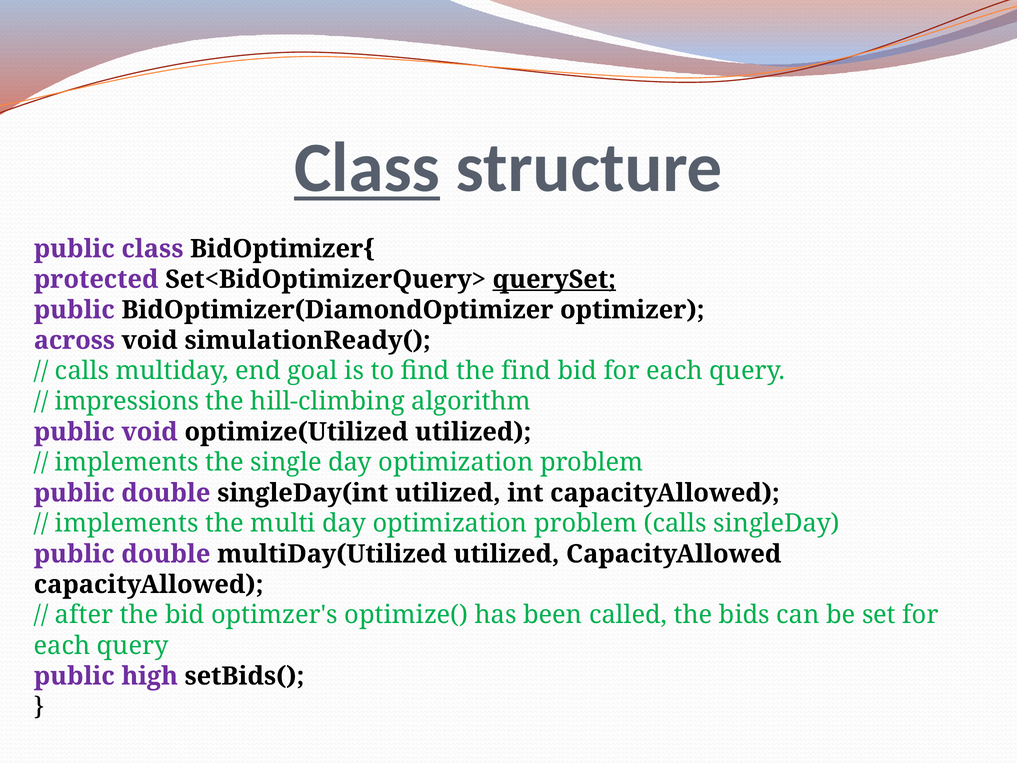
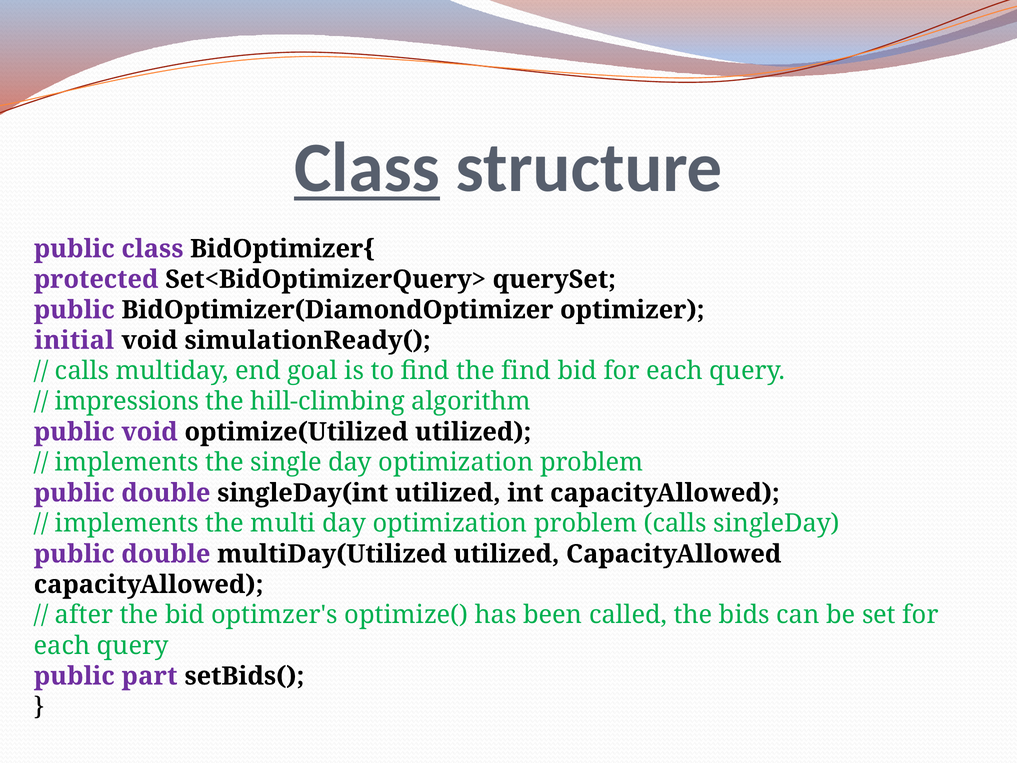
querySet underline: present -> none
across: across -> initial
high: high -> part
